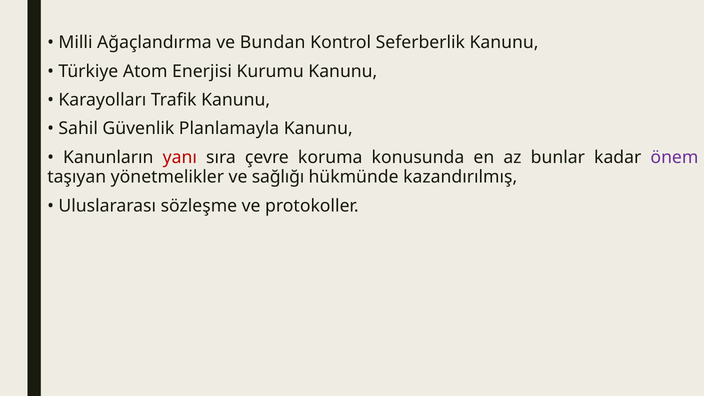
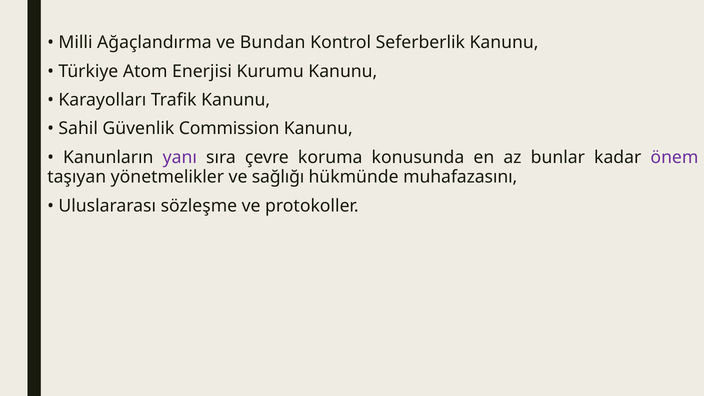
Planlamayla: Planlamayla -> Commission
yanı colour: red -> purple
kazandırılmış: kazandırılmış -> muhafazasını
